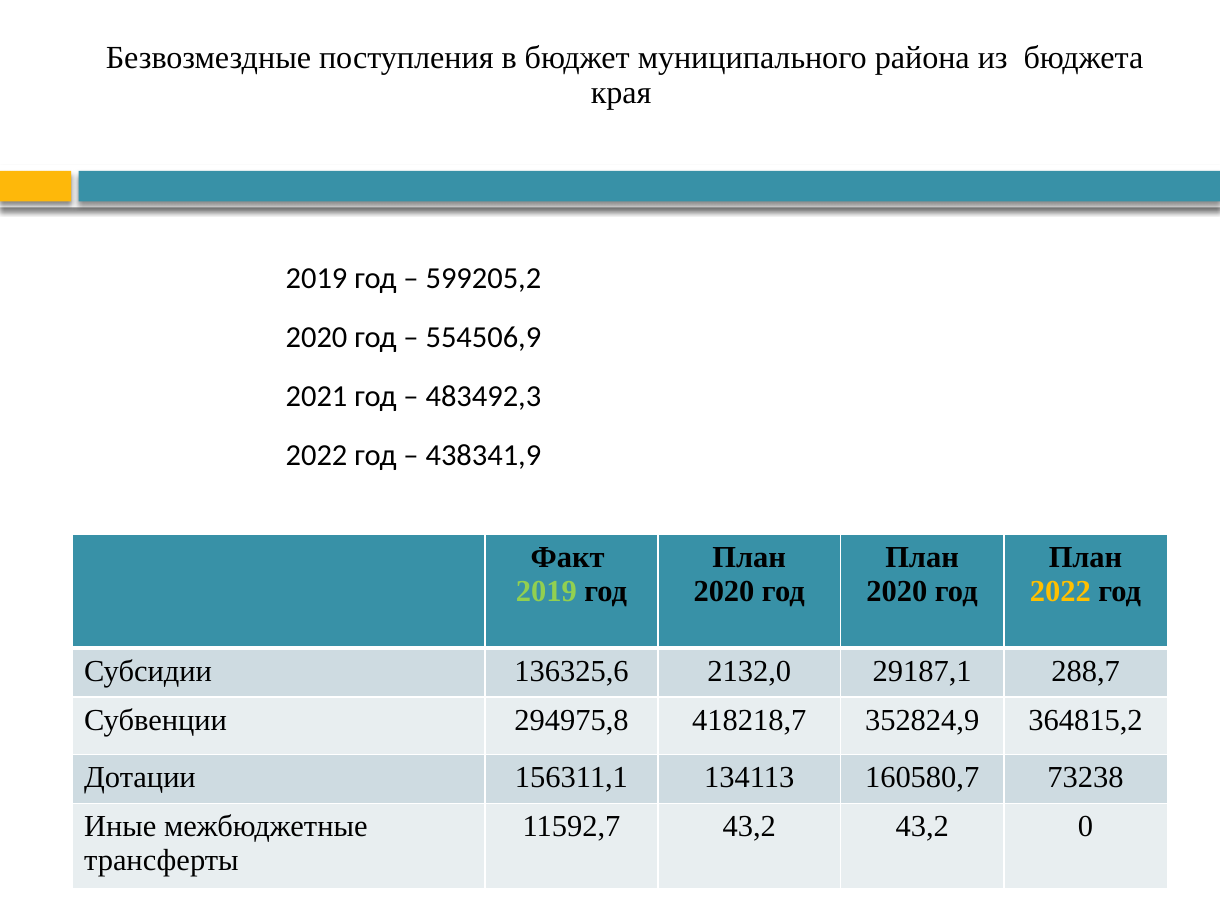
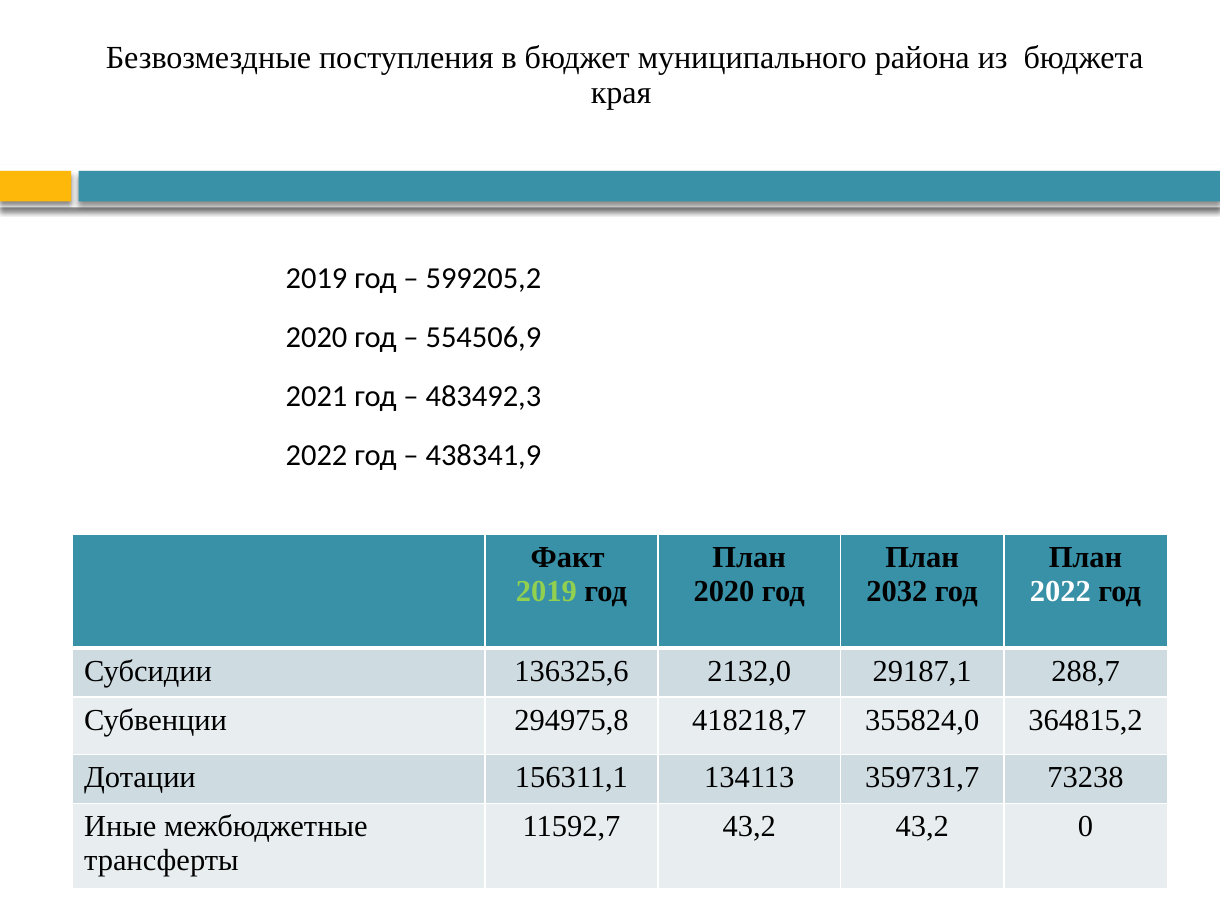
2020 at (897, 591): 2020 -> 2032
2022 at (1060, 591) colour: yellow -> white
352824,9: 352824,9 -> 355824,0
160580,7: 160580,7 -> 359731,7
